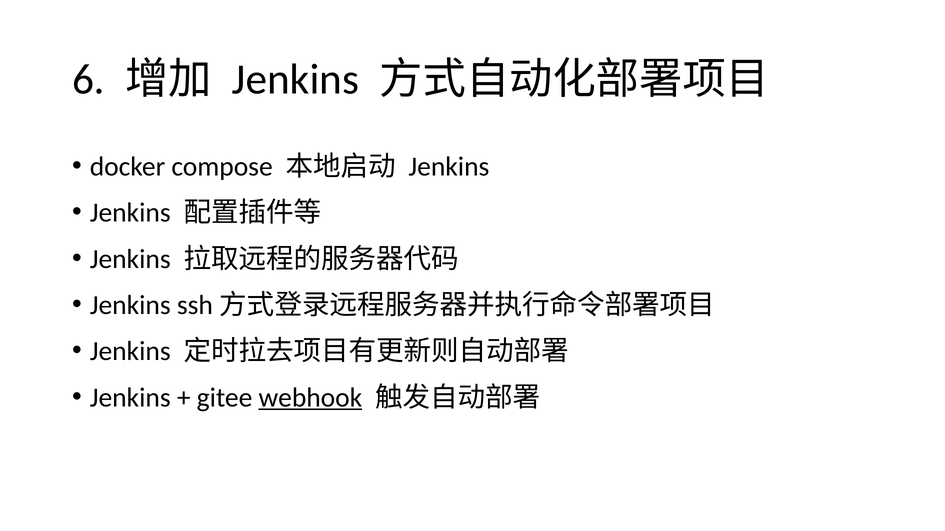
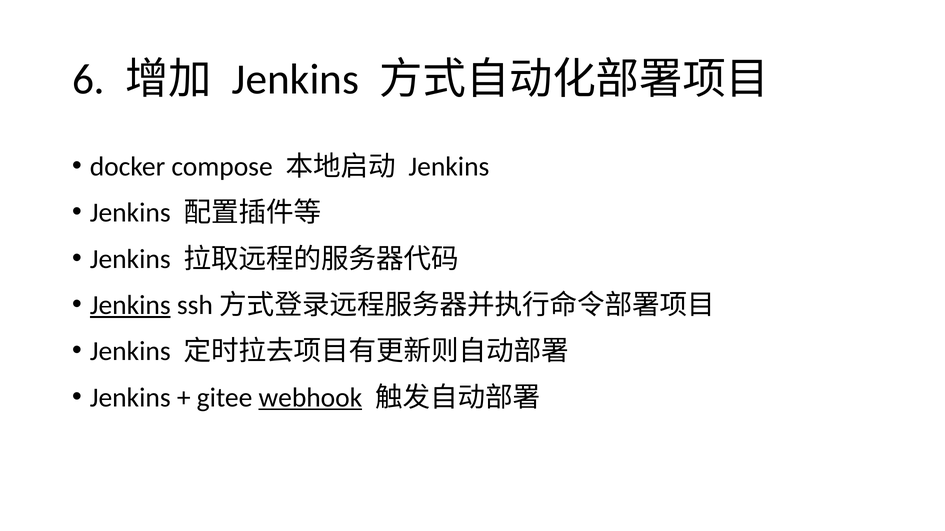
Jenkins at (130, 306) underline: none -> present
